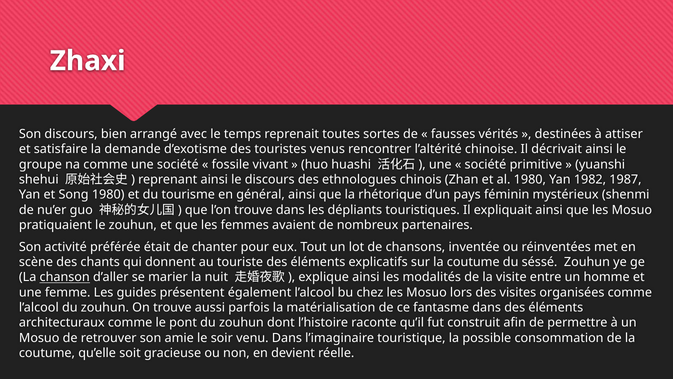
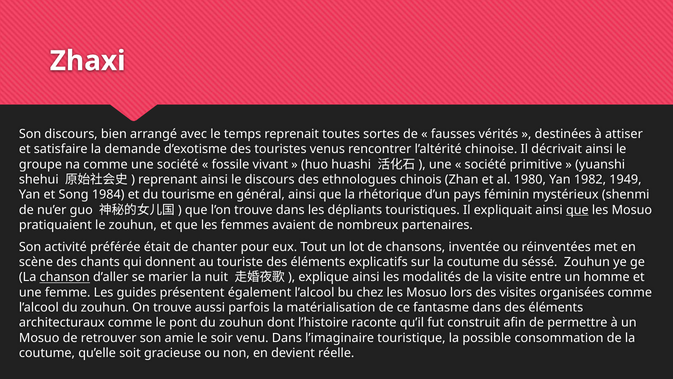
1987: 1987 -> 1949
Song 1980: 1980 -> 1984
que at (577, 210) underline: none -> present
